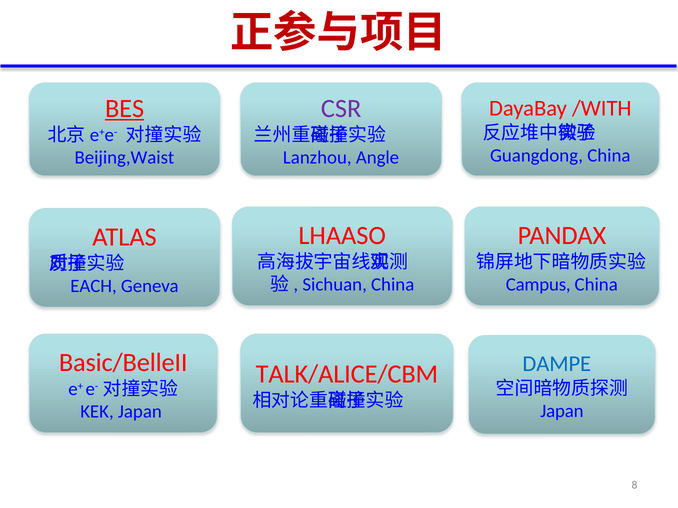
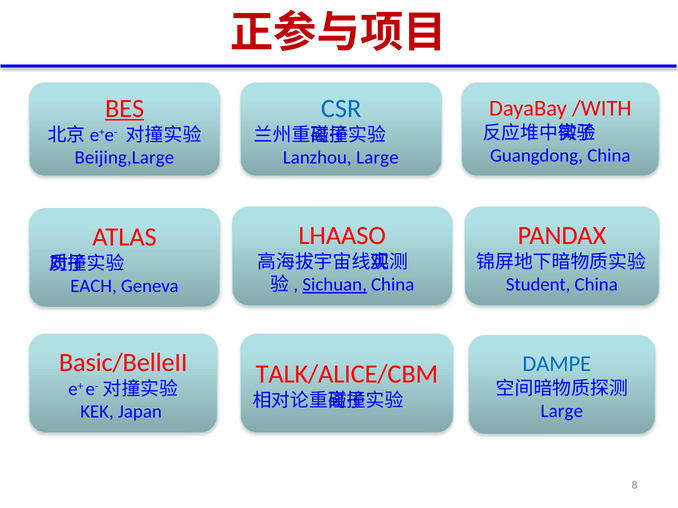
CSR colour: purple -> blue
Beijing,Waist: Beijing,Waist -> Beijing,Large
Angle at (378, 158): Angle -> Large
Sichuan underline: none -> present
Campus: Campus -> Student
Japan at (562, 411): Japan -> Large
